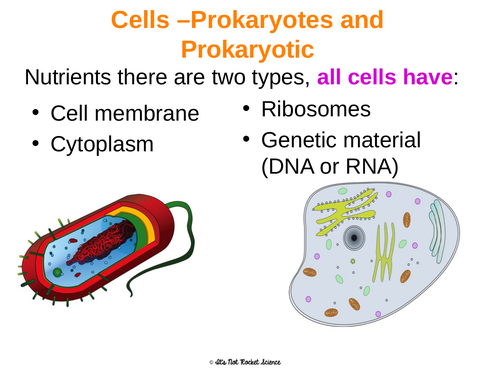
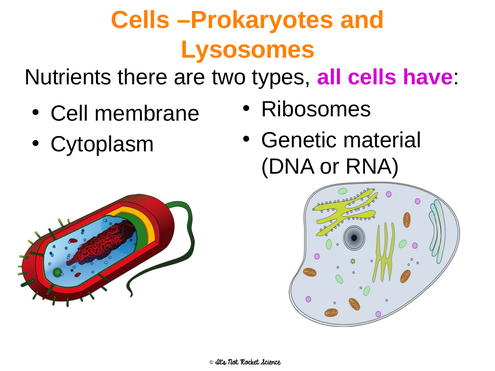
Prokaryotic: Prokaryotic -> Lysosomes
